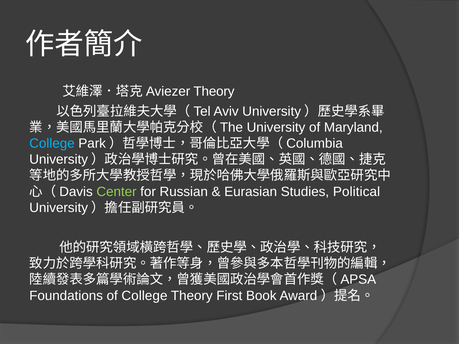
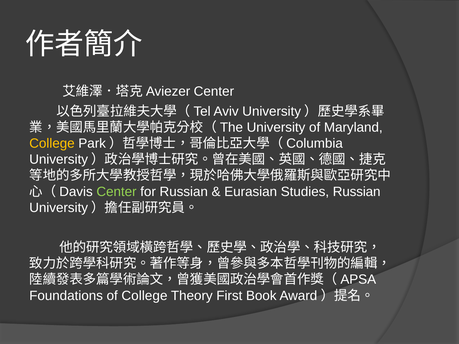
Theory at (214, 92): Theory -> Center
College at (52, 144) colour: light blue -> yellow
Studies Political: Political -> Russian
